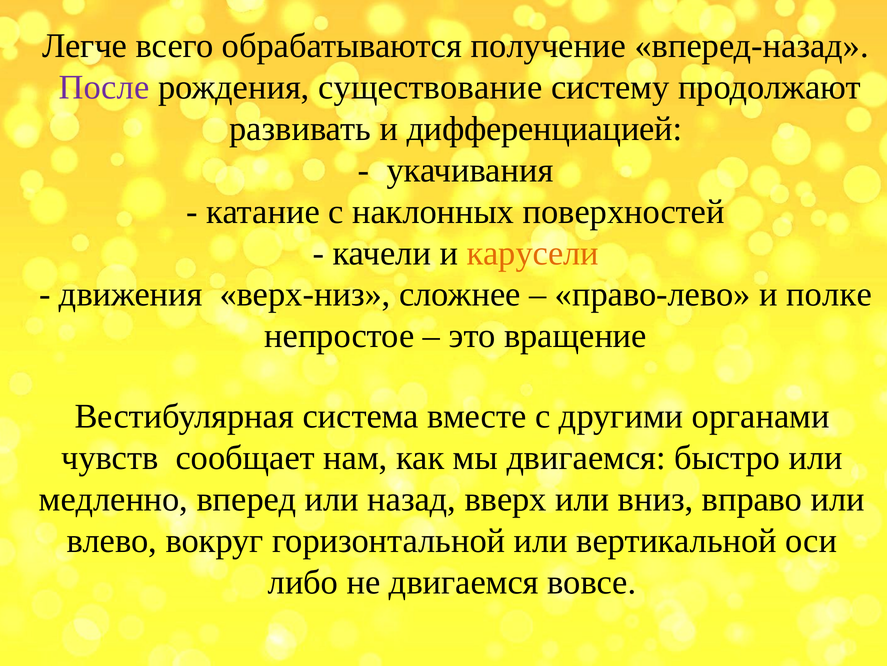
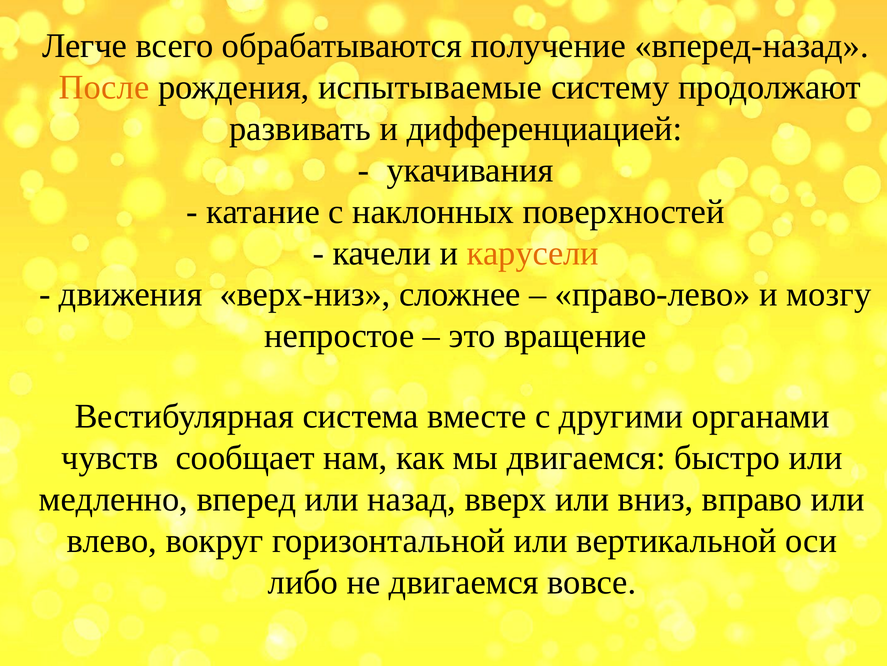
После colour: purple -> orange
существование: существование -> испытываемые
полке: полке -> мозгу
